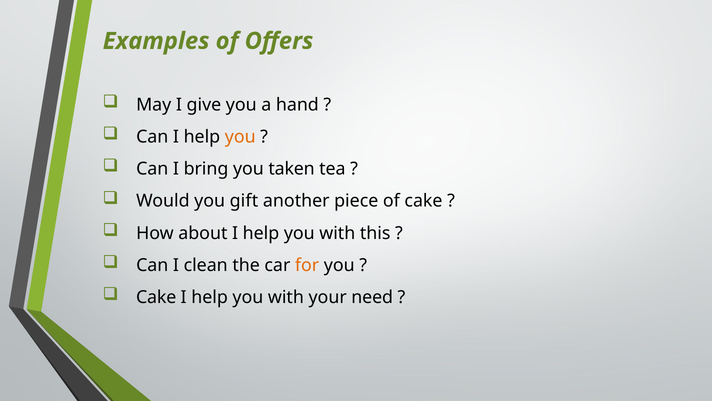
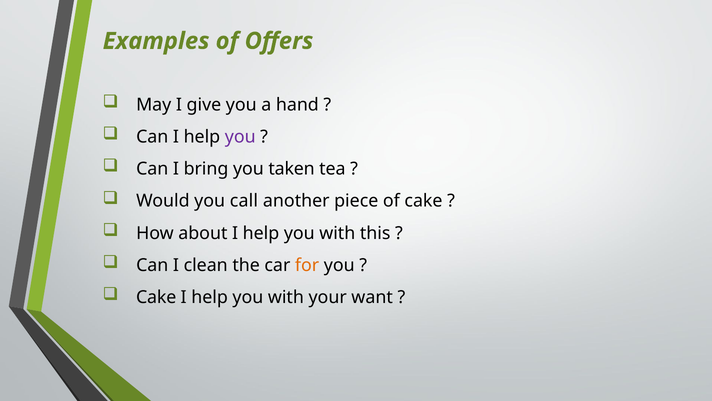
you at (240, 137) colour: orange -> purple
gift: gift -> call
need: need -> want
